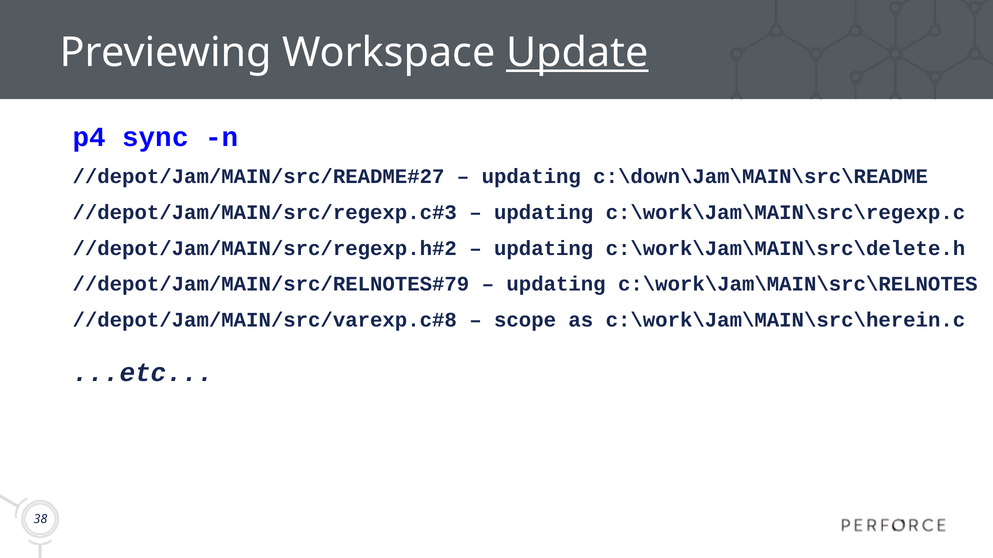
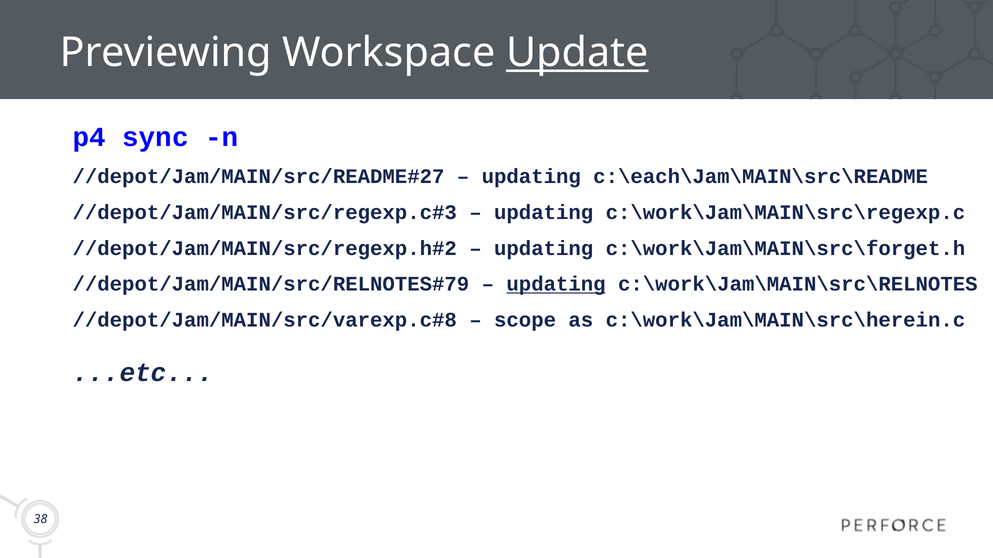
c:\down\Jam\MAIN\src\README: c:\down\Jam\MAIN\src\README -> c:\each\Jam\MAIN\src\README
c:\work\Jam\MAIN\src\delete.h: c:\work\Jam\MAIN\src\delete.h -> c:\work\Jam\MAIN\src\forget.h
updating at (556, 284) underline: none -> present
